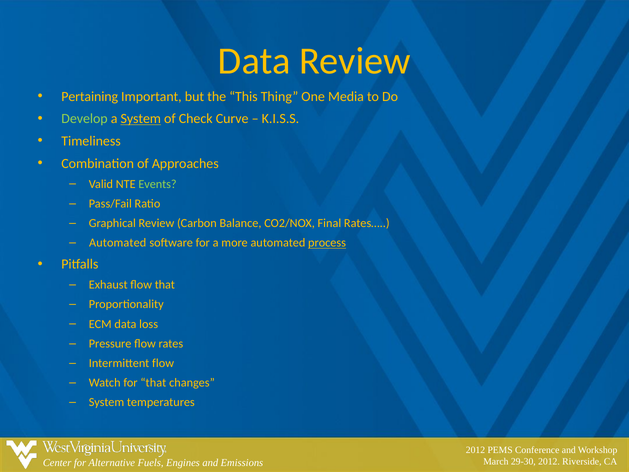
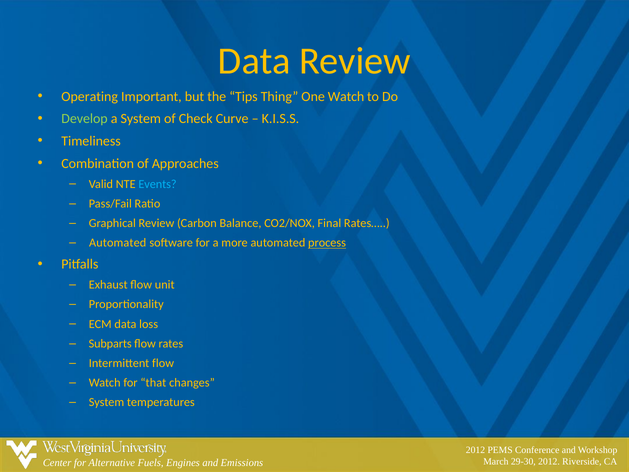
Pertaining: Pertaining -> Operating
This: This -> Tips
One Media: Media -> Watch
System at (141, 119) underline: present -> none
Events colour: light green -> light blue
flow that: that -> unit
Pressure: Pressure -> Subparts
